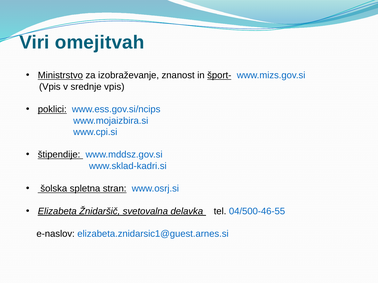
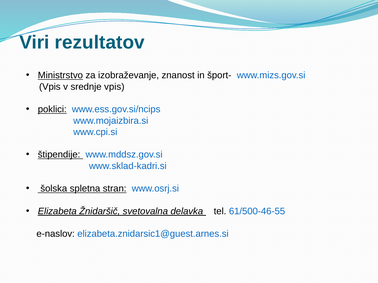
omejitvah: omejitvah -> rezultatov
šport- underline: present -> none
04/500-46-55: 04/500-46-55 -> 61/500-46-55
